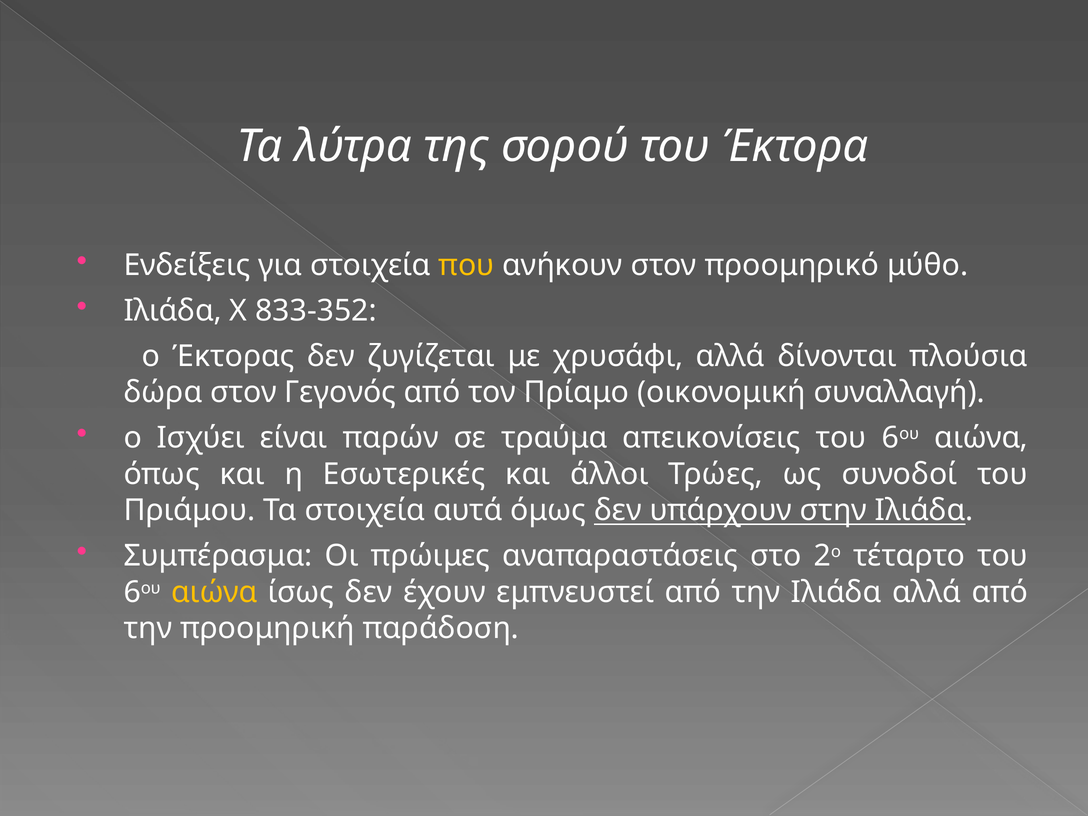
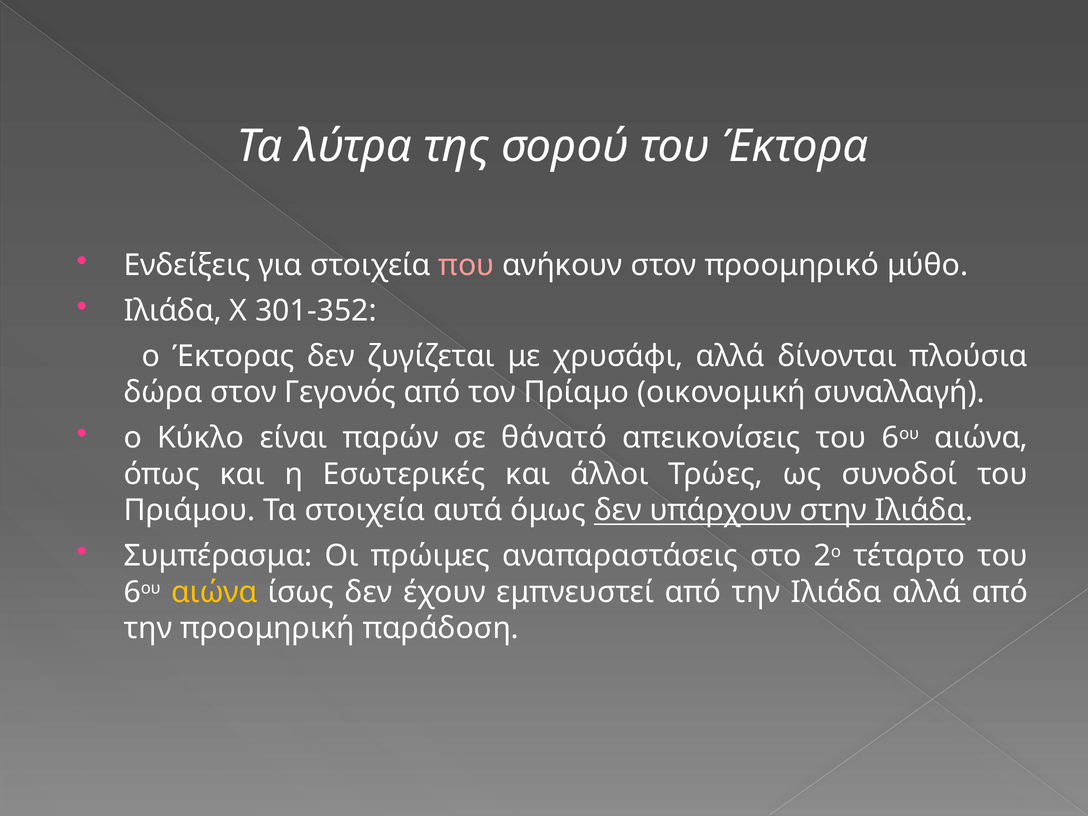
που colour: yellow -> pink
833-352: 833-352 -> 301-352
Ισχύει: Ισχύει -> Κύκλο
τραύμα: τραύμα -> θάνατό
